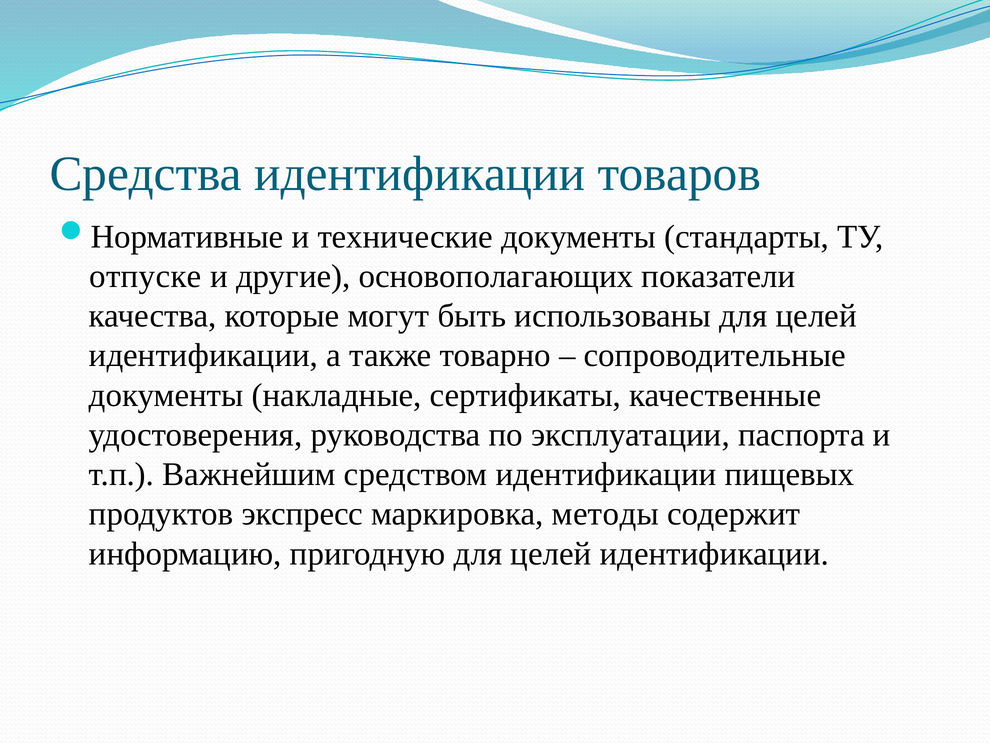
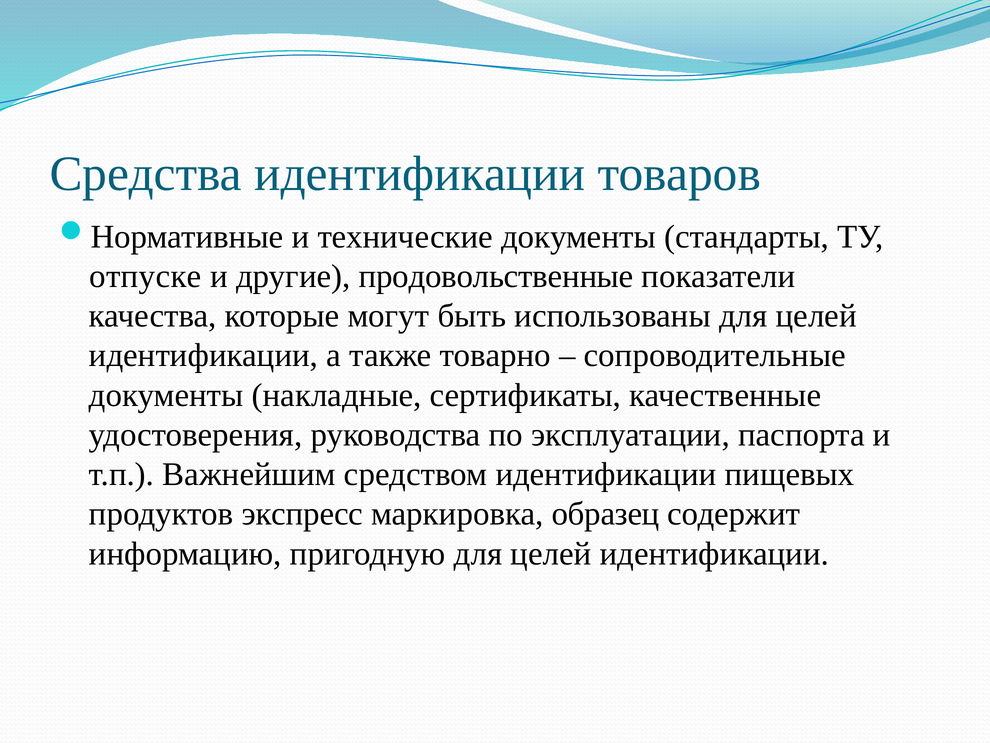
основополагающих: основополагающих -> продовольственные
методы: методы -> образец
